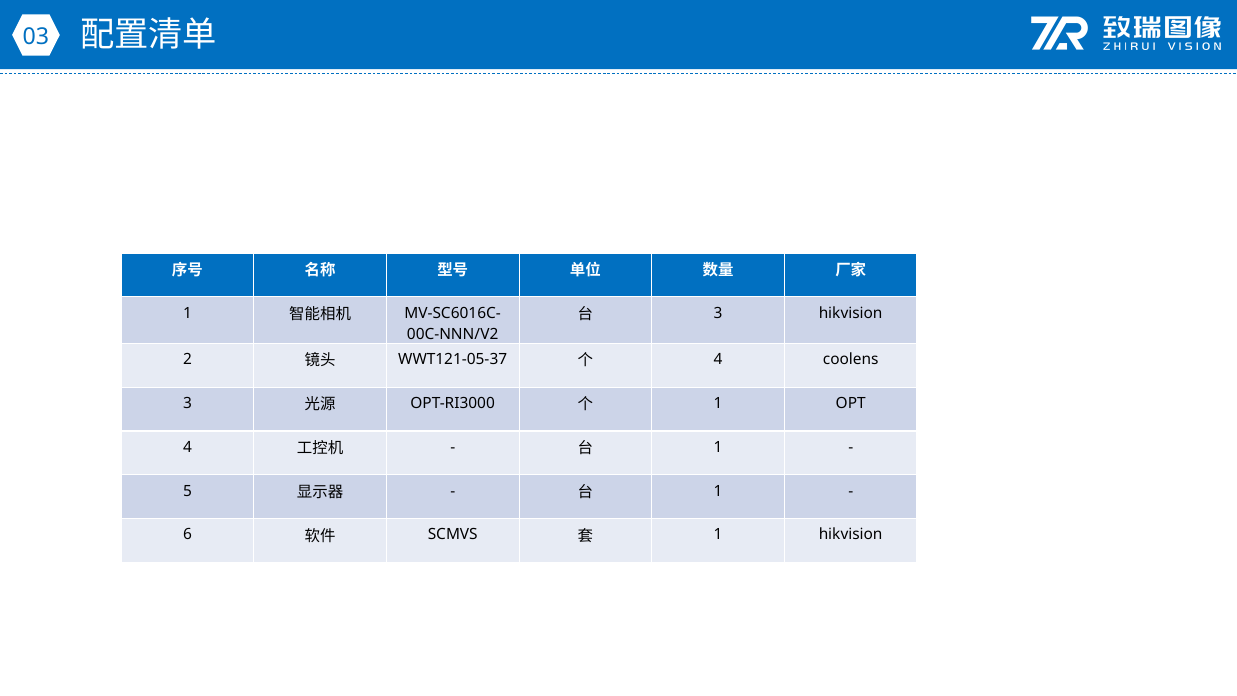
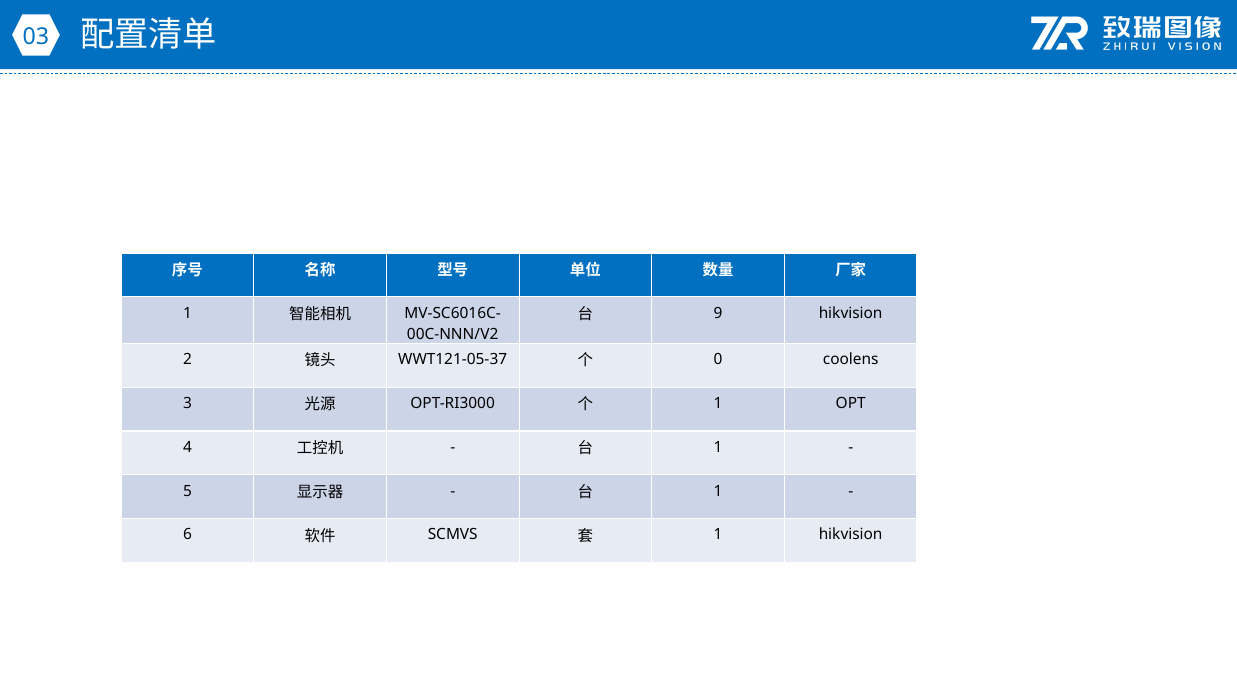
3 at (718, 313): 3 -> 9
4 at (718, 359): 4 -> 0
